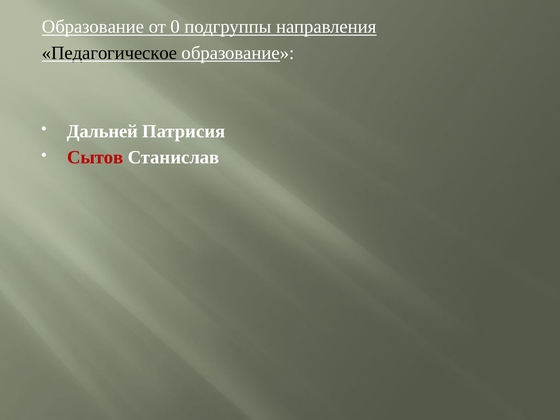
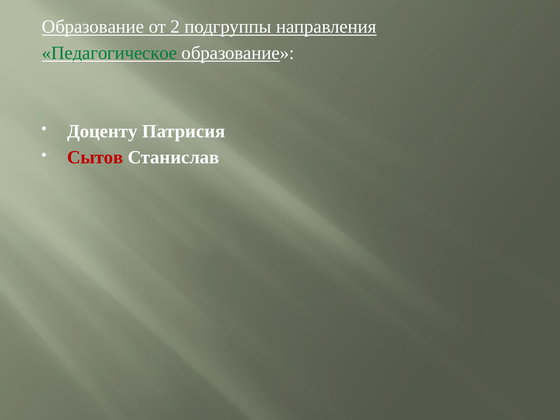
0: 0 -> 2
Педагогическое colour: black -> green
Дальней: Дальней -> Доценту
